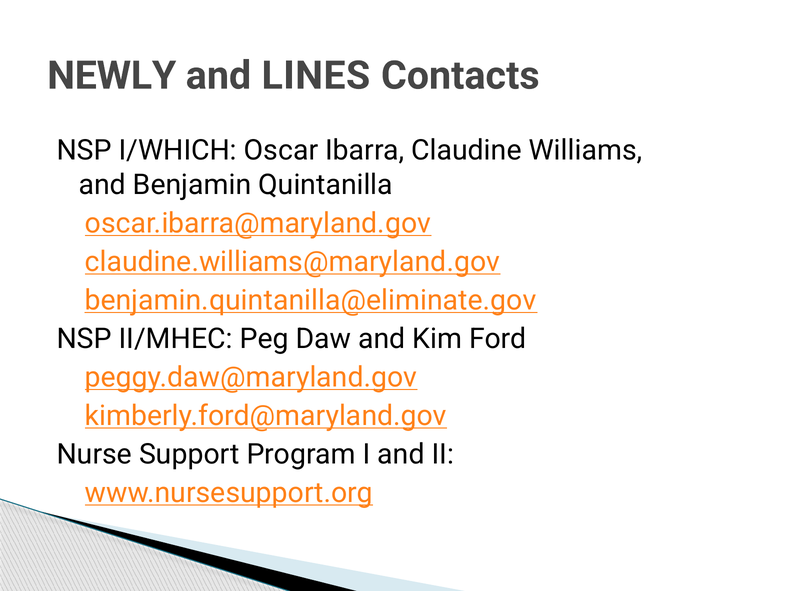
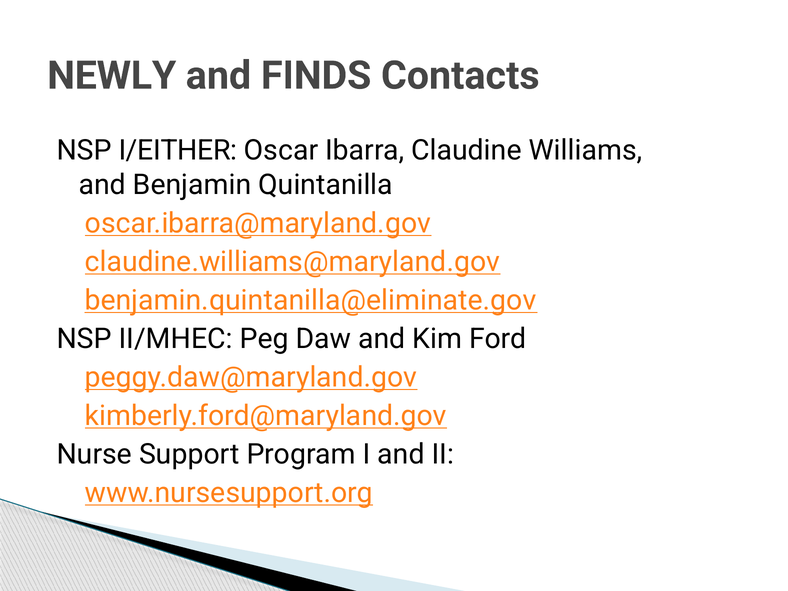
LINES: LINES -> FINDS
I/WHICH: I/WHICH -> I/EITHER
